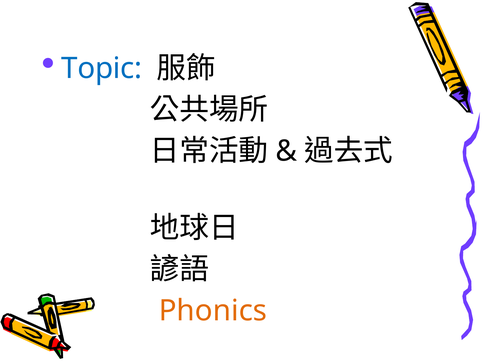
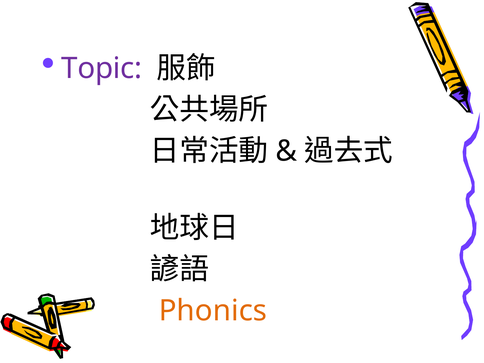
Topic colour: blue -> purple
